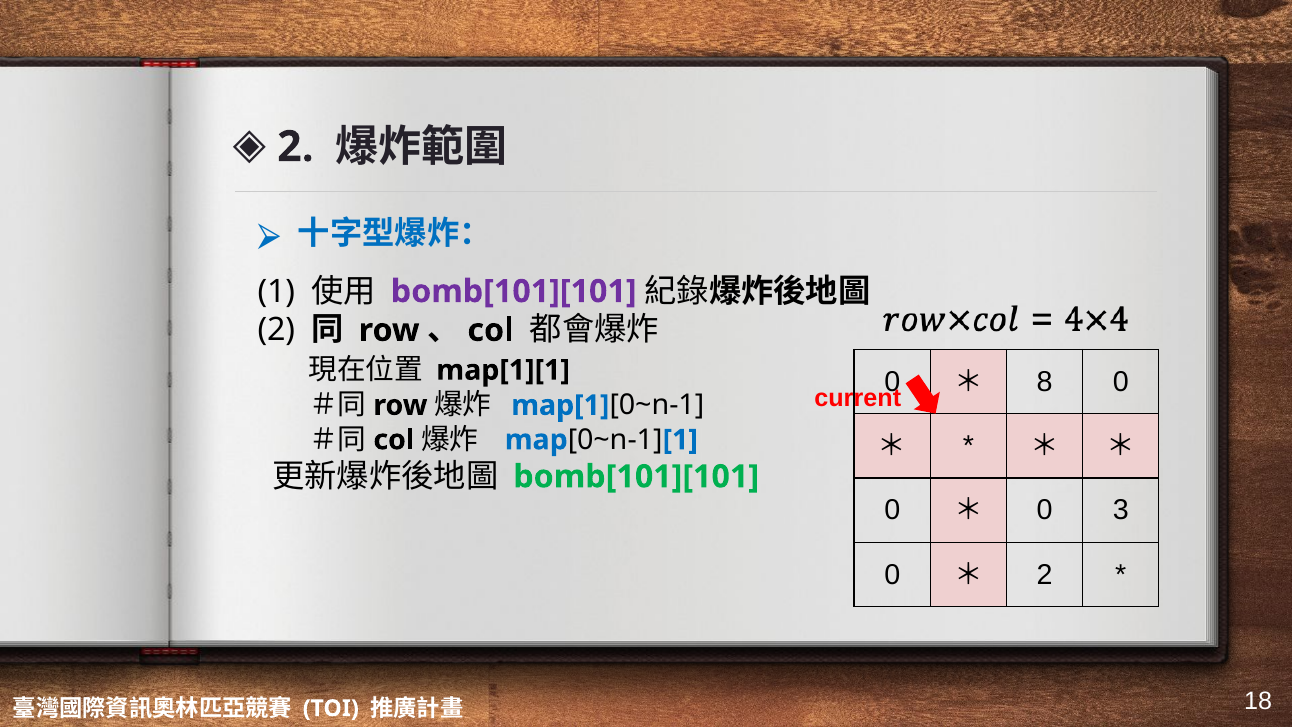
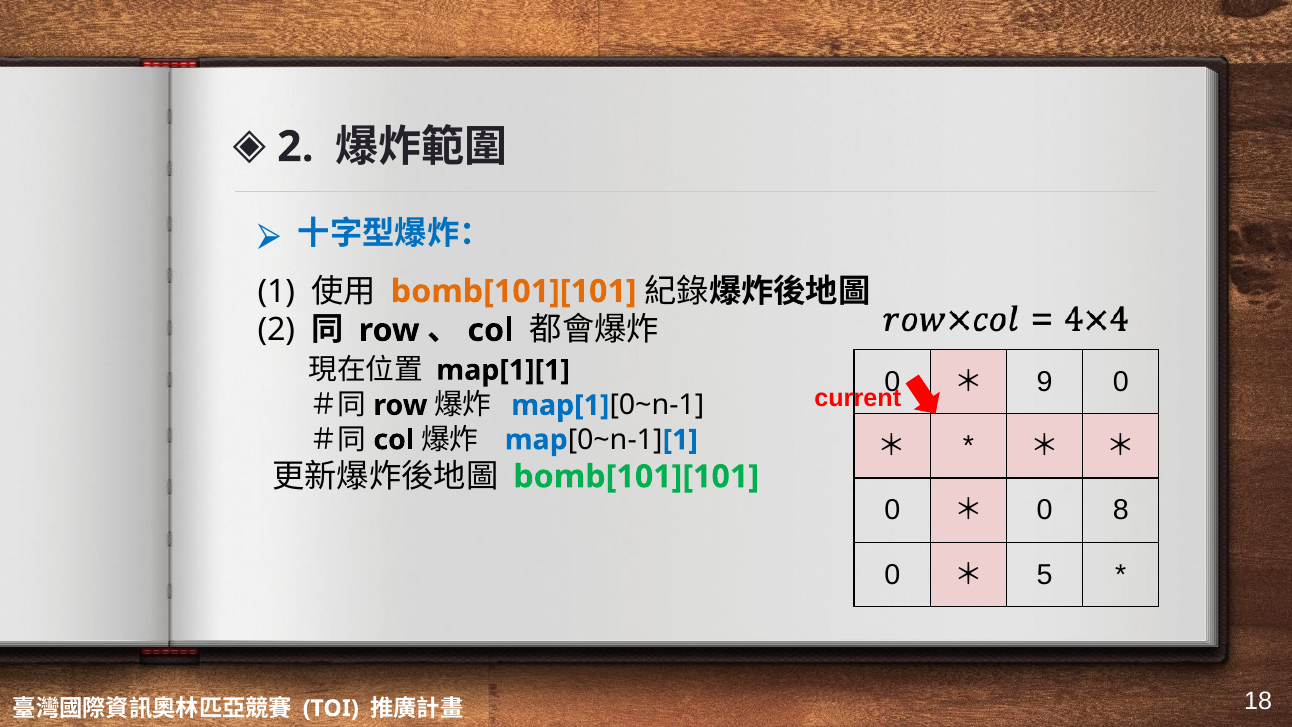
bomb[101][101 at (514, 291) colour: purple -> orange
8: 8 -> 9
3: 3 -> 8
2 at (1045, 575): 2 -> 5
